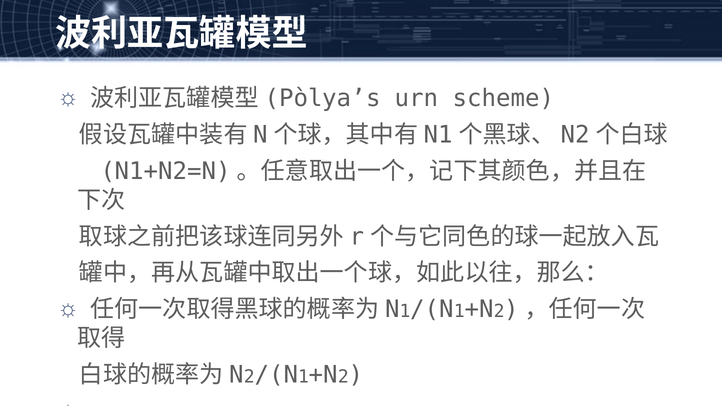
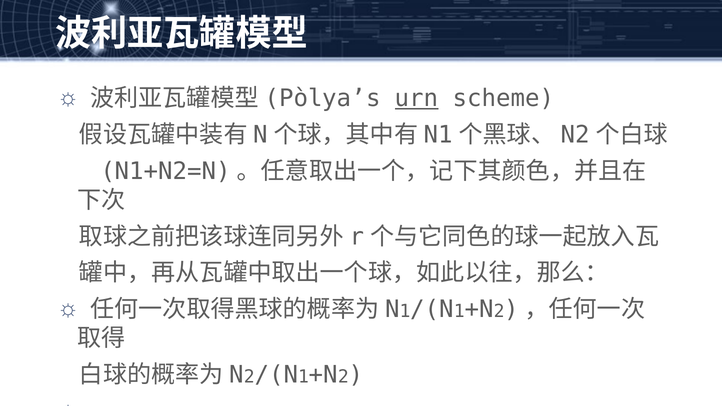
urn underline: none -> present
